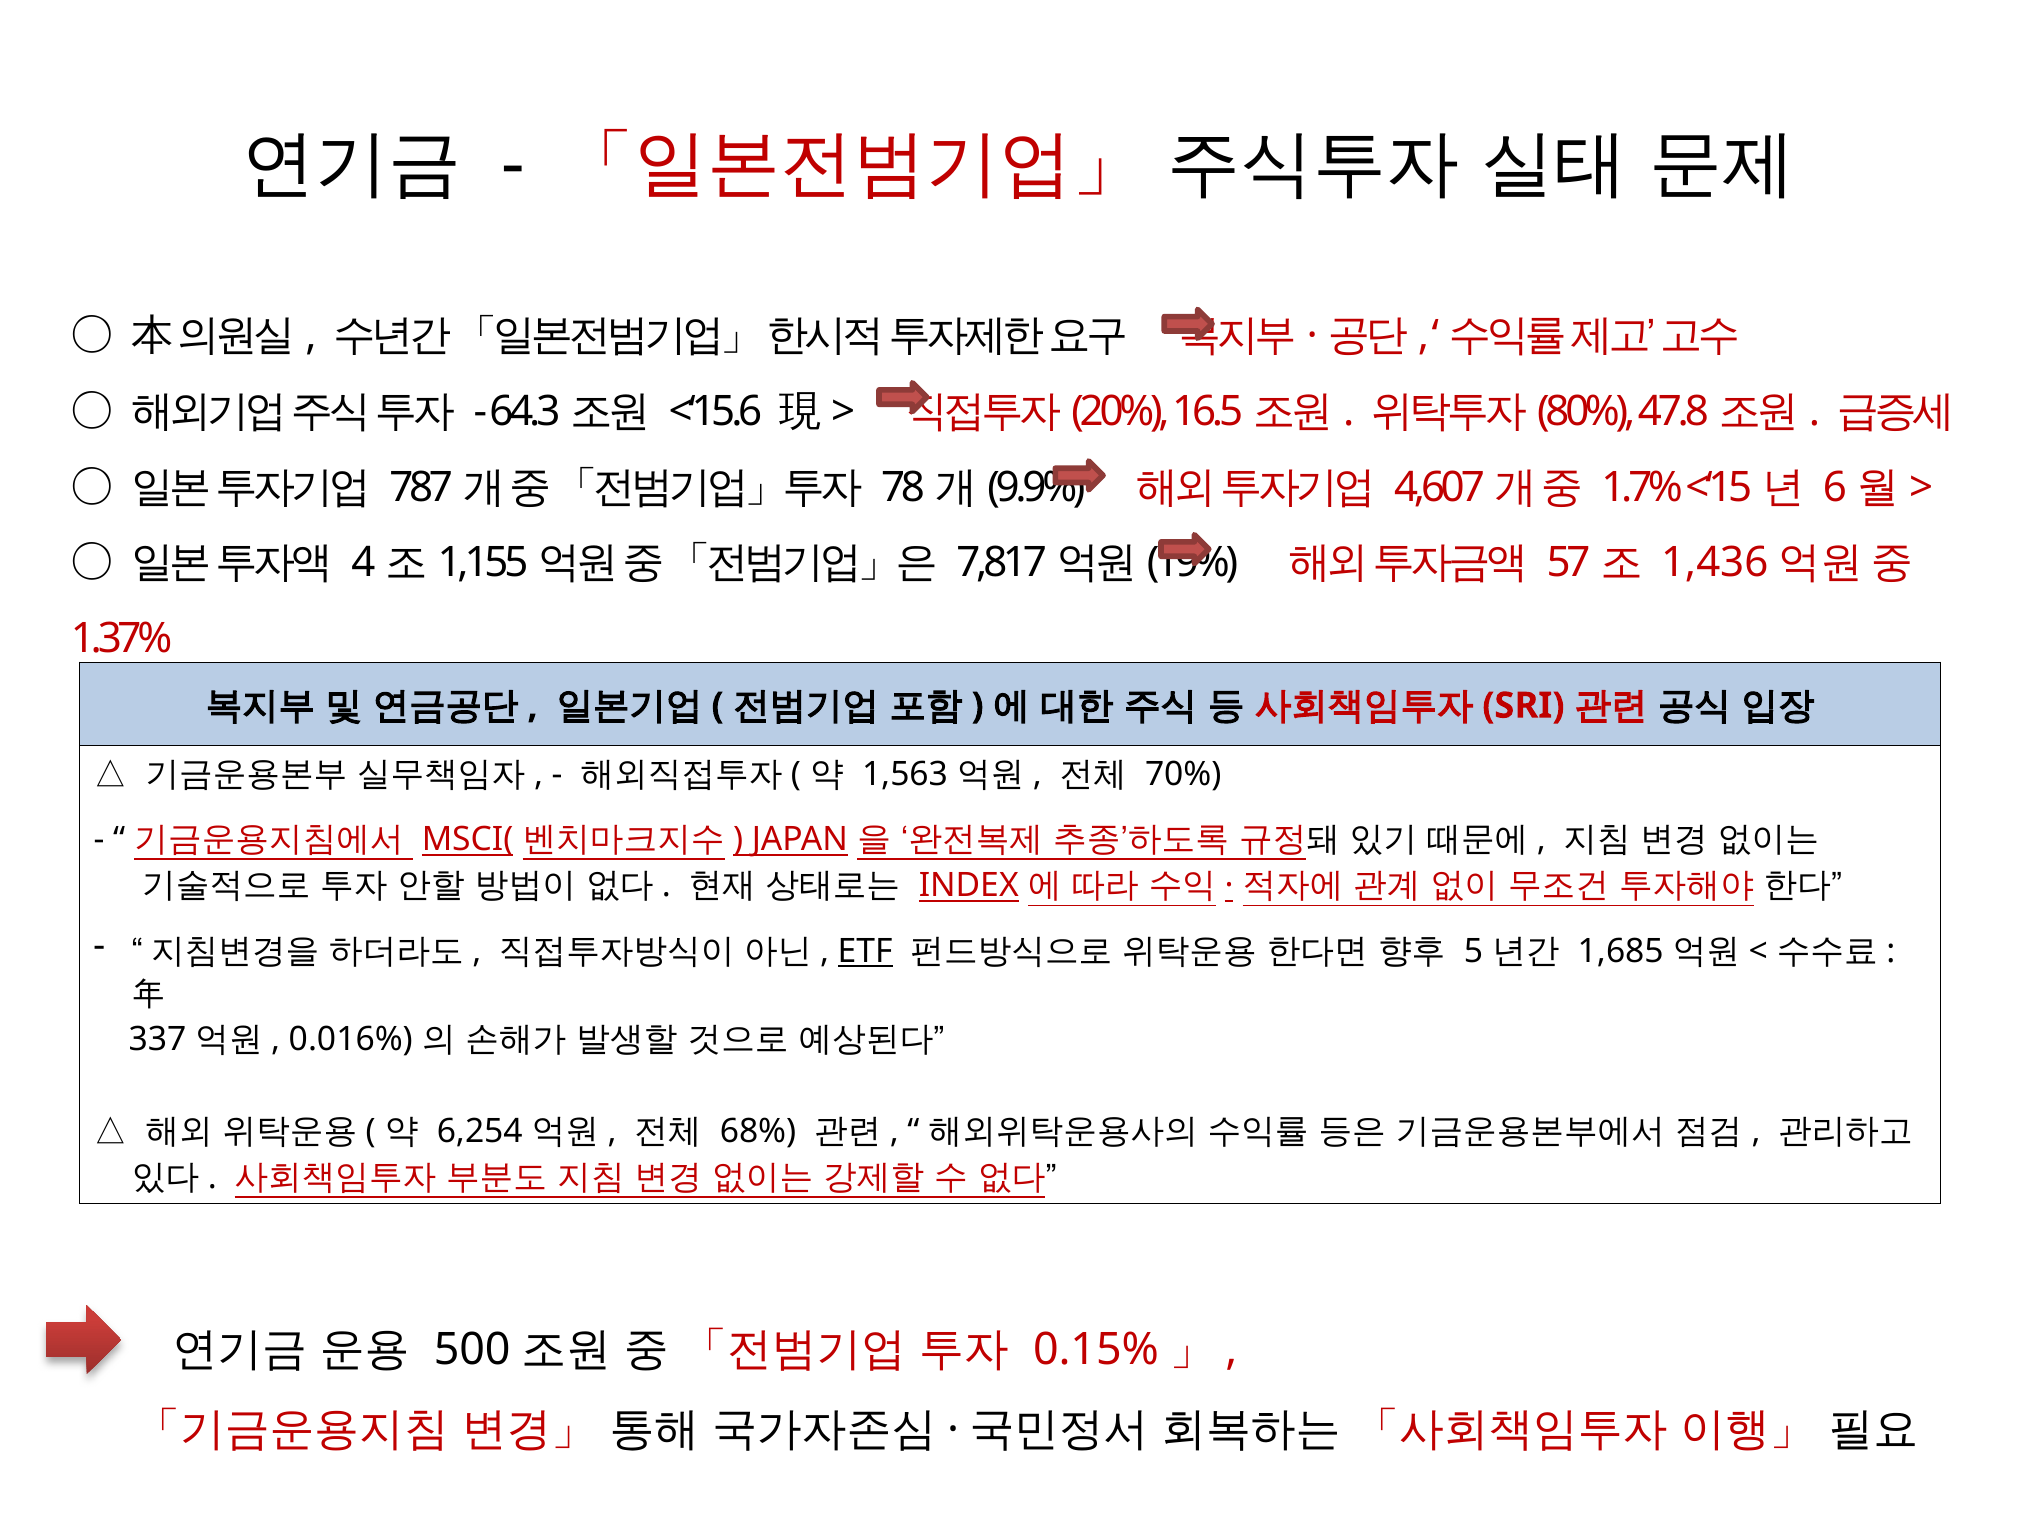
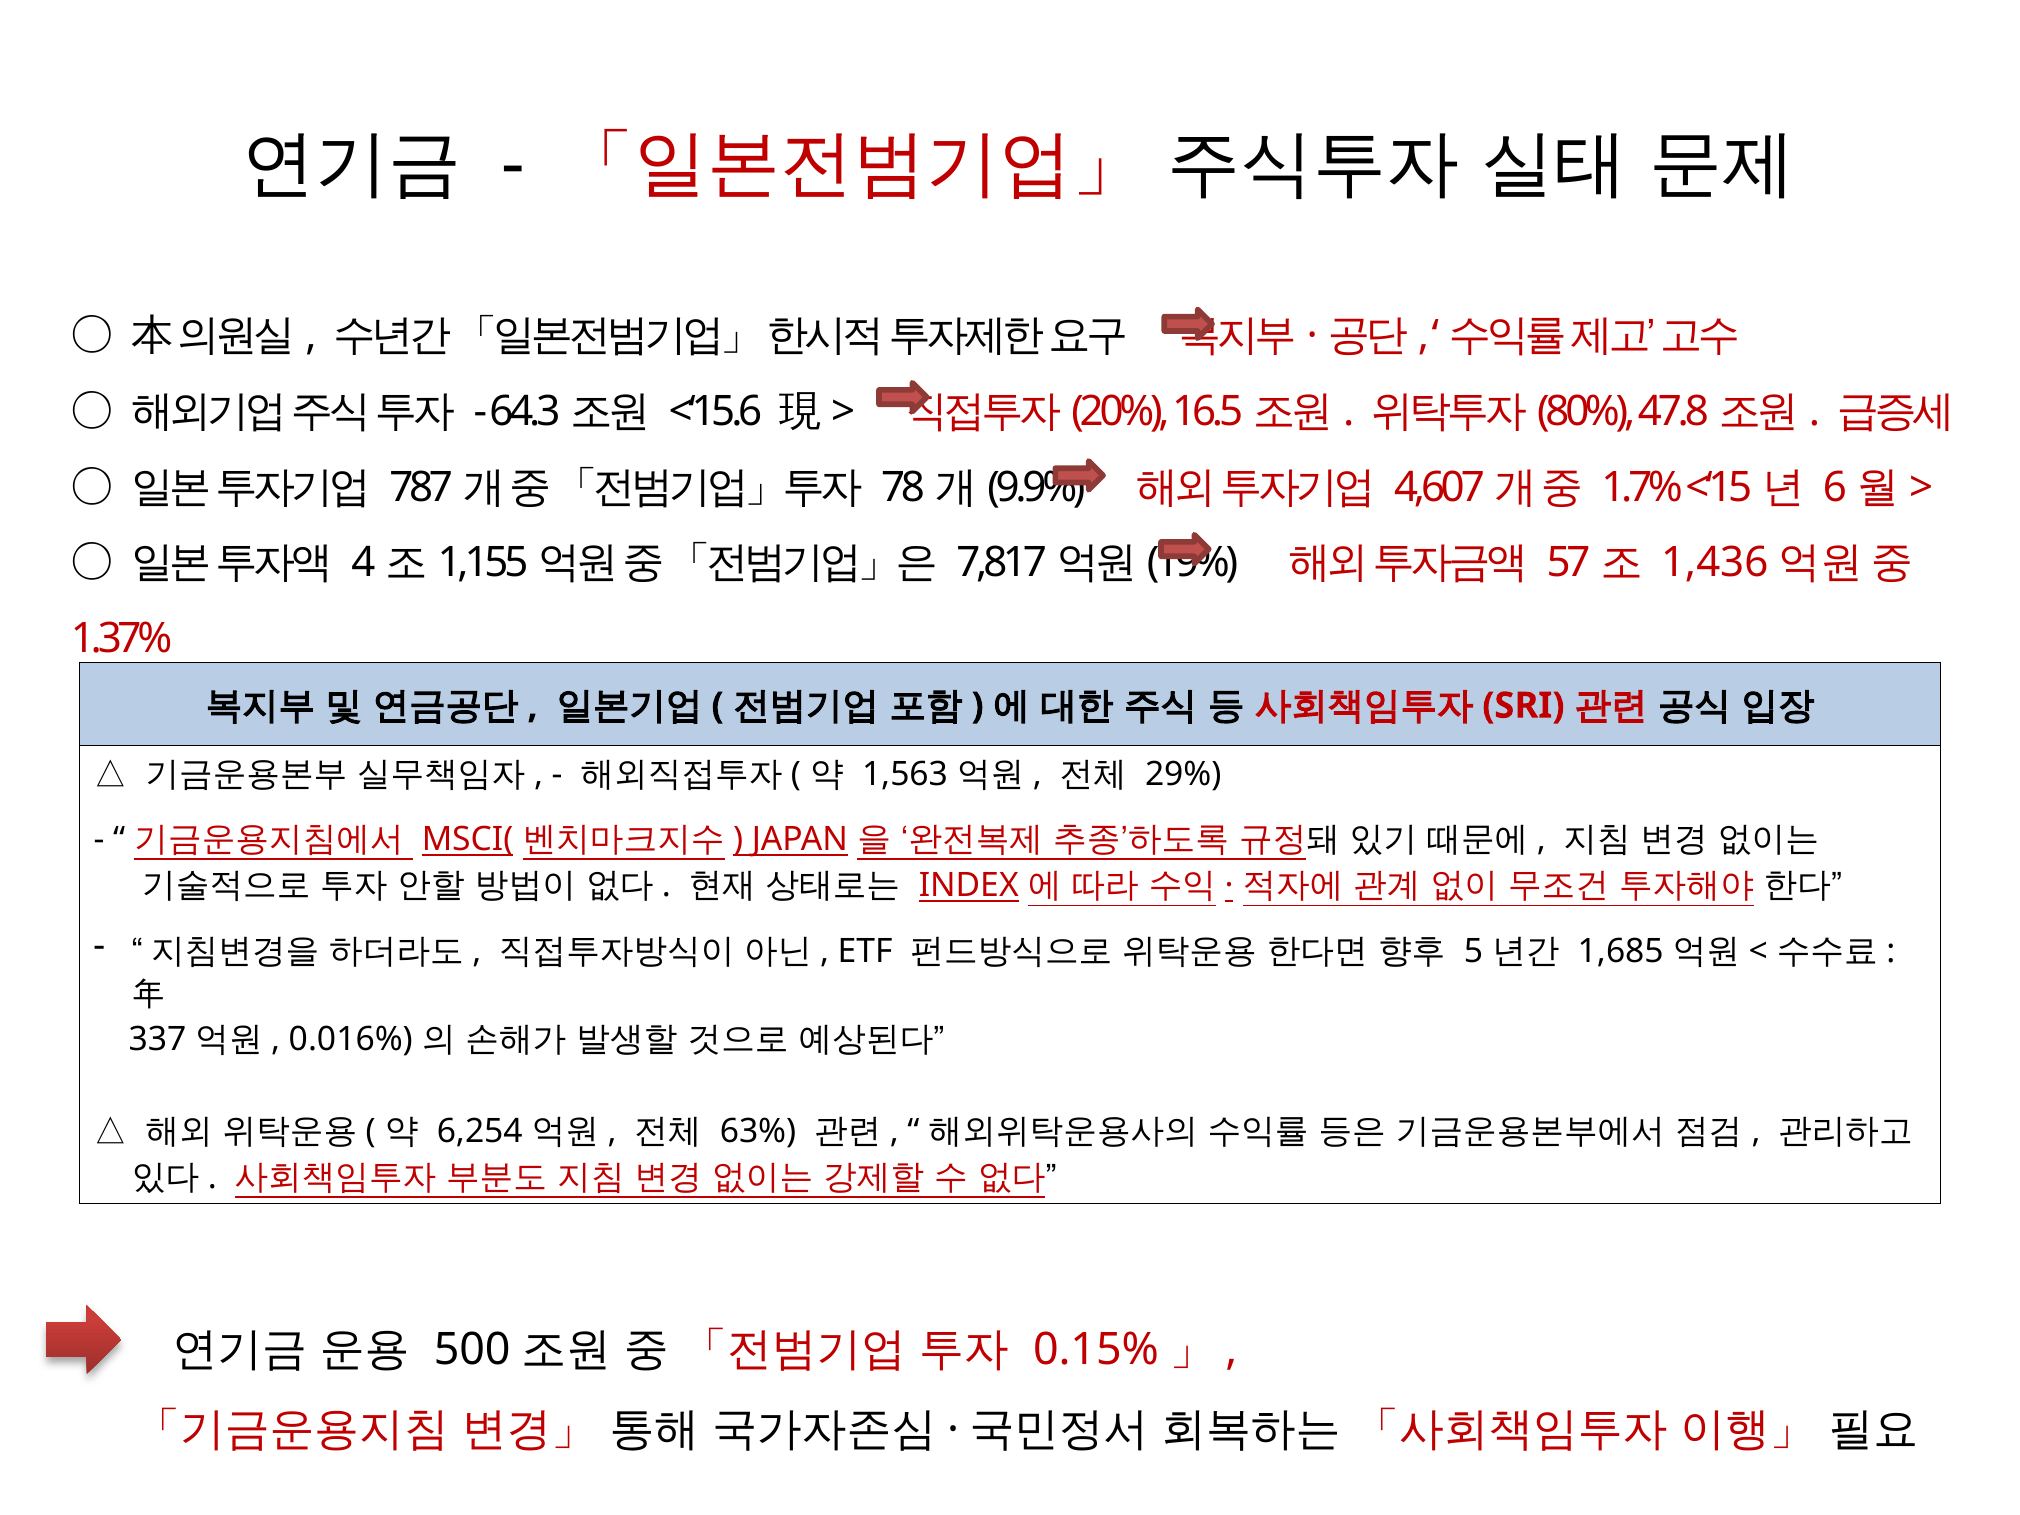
70%: 70% -> 29%
ETF underline: present -> none
68%: 68% -> 63%
